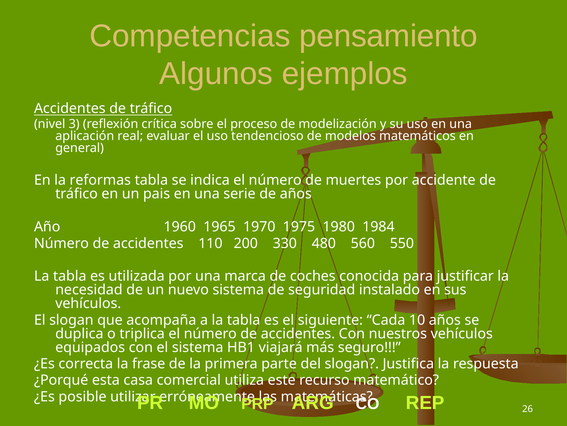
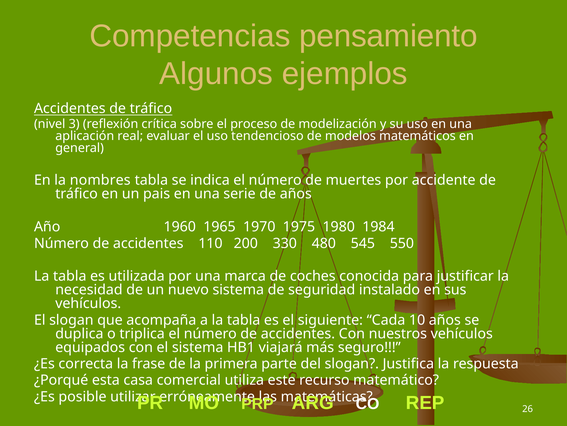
reformas: reformas -> nombres
560: 560 -> 545
